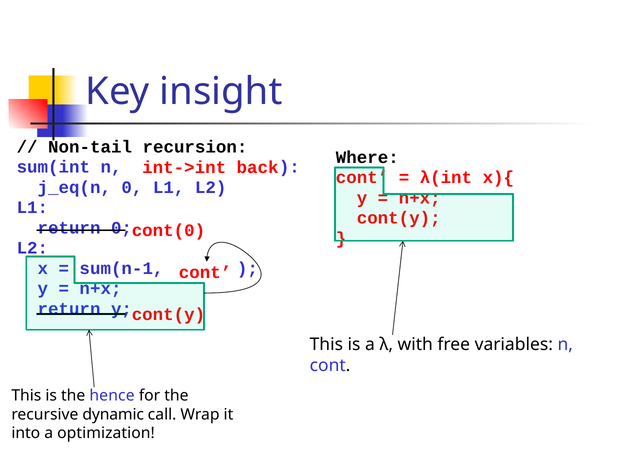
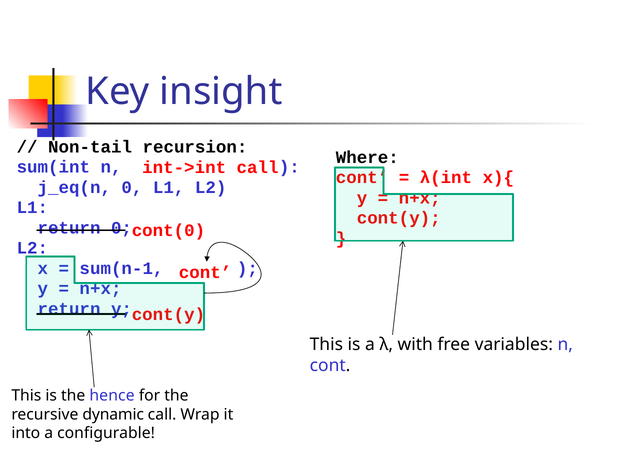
int->int back: back -> call
optimization: optimization -> configurable
